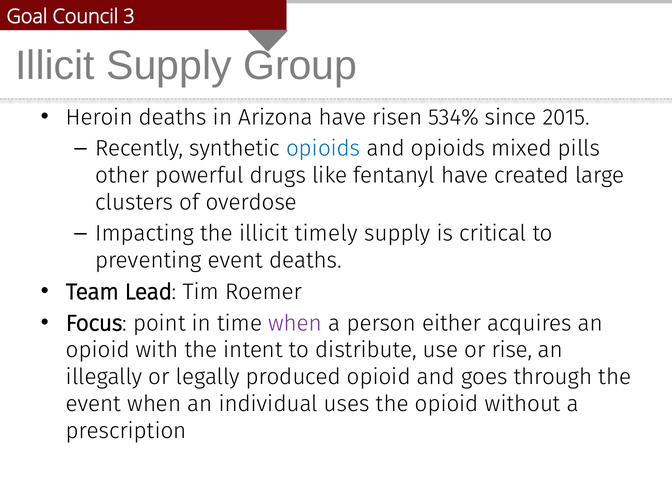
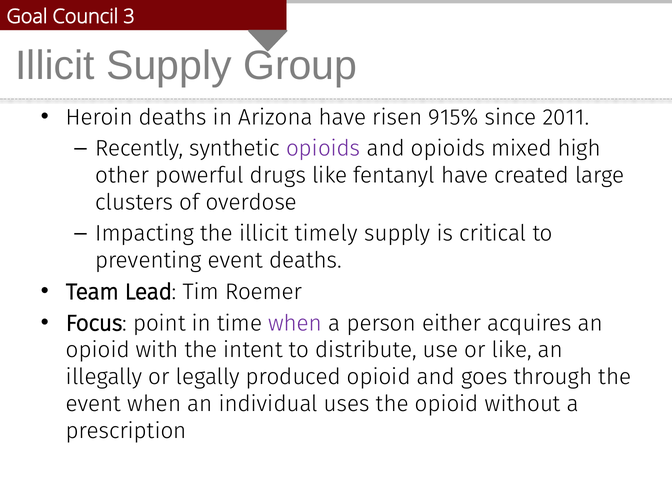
534%: 534% -> 915%
2015: 2015 -> 2011
opioids at (323, 148) colour: blue -> purple
pills: pills -> high
or rise: rise -> like
